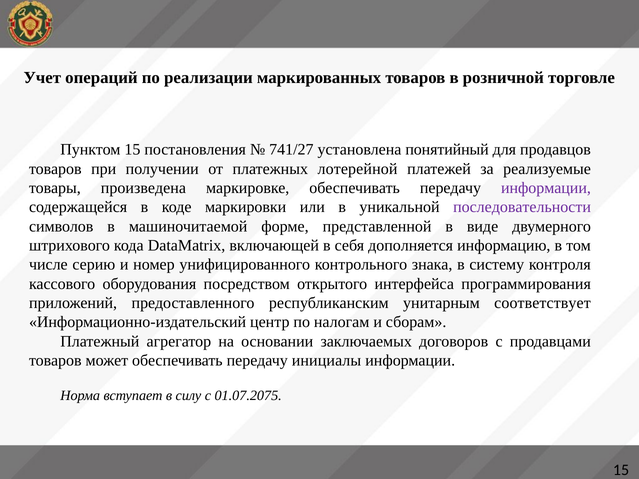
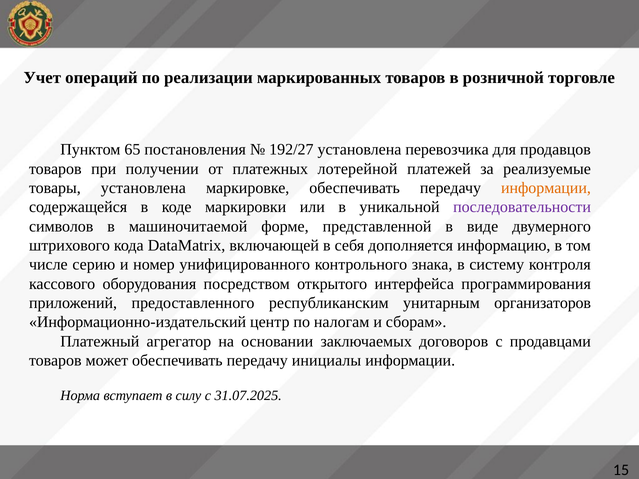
Пунктом 15: 15 -> 65
741/27: 741/27 -> 192/27
понятийный: понятийный -> перевозчика
товары произведена: произведена -> установлена
информации at (546, 188) colour: purple -> orange
соответствует: соответствует -> организаторов
01.07.2075: 01.07.2075 -> 31.07.2025
